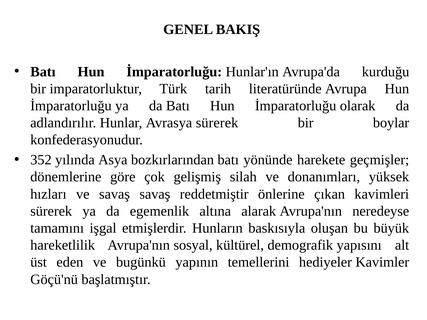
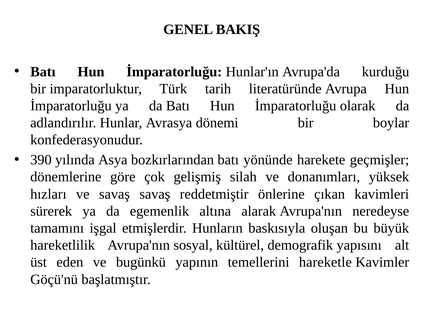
Avrasya sürerek: sürerek -> dönemi
352: 352 -> 390
hediyeler: hediyeler -> hareketle
